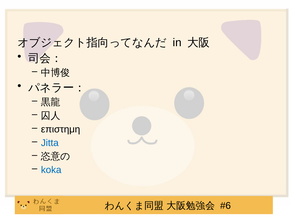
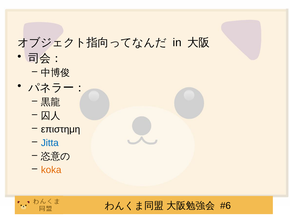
koka colour: blue -> orange
